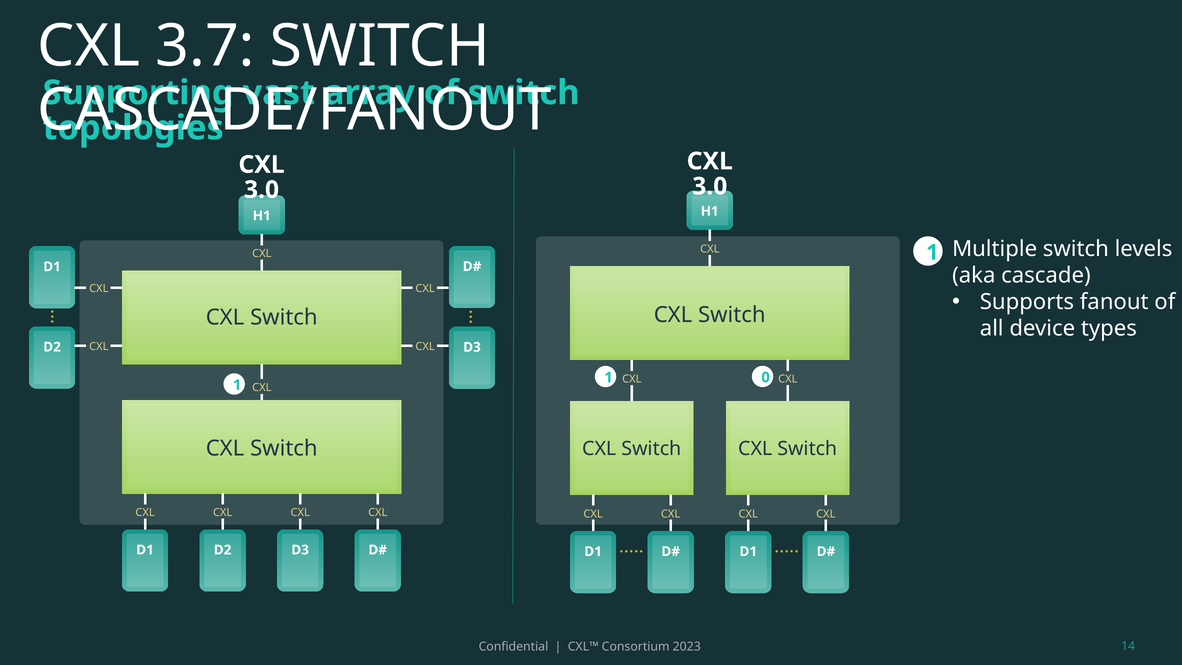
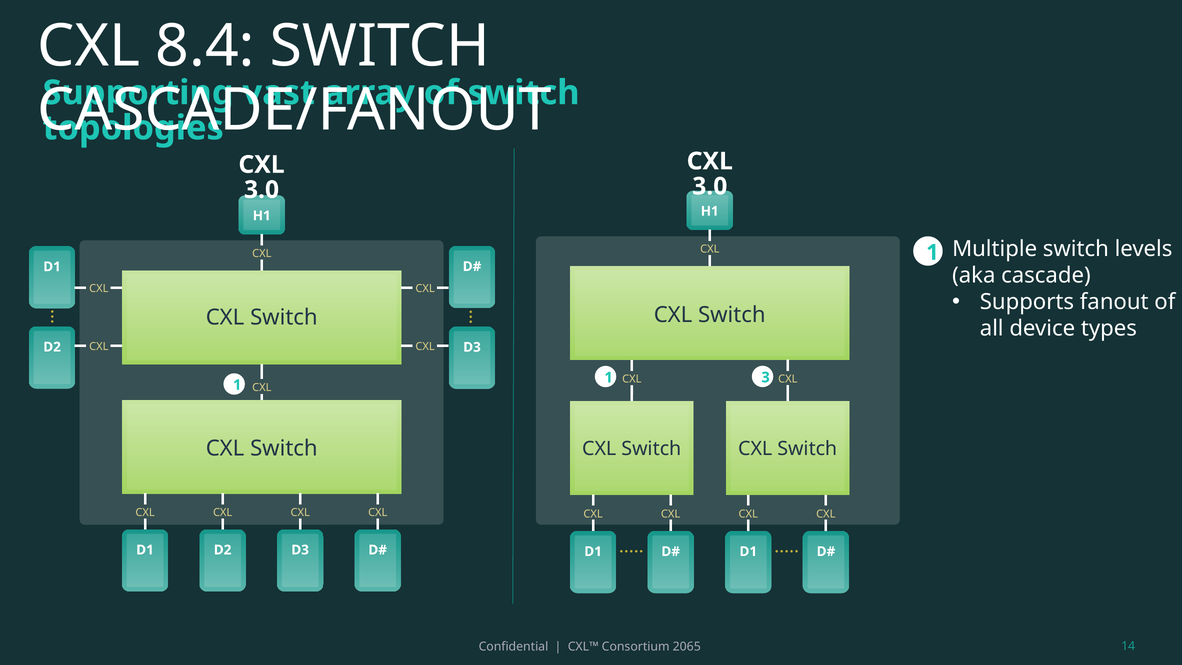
3.7: 3.7 -> 8.4
0: 0 -> 3
2023: 2023 -> 2065
